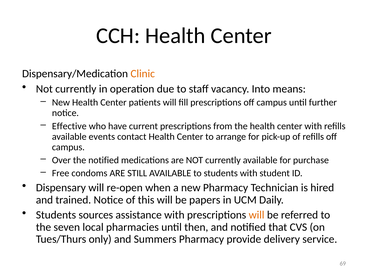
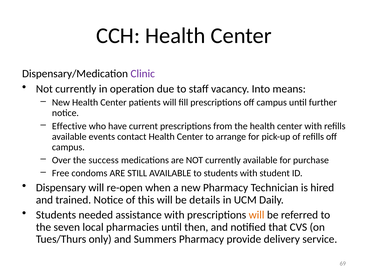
Clinic colour: orange -> purple
the notified: notified -> success
papers: papers -> details
sources: sources -> needed
